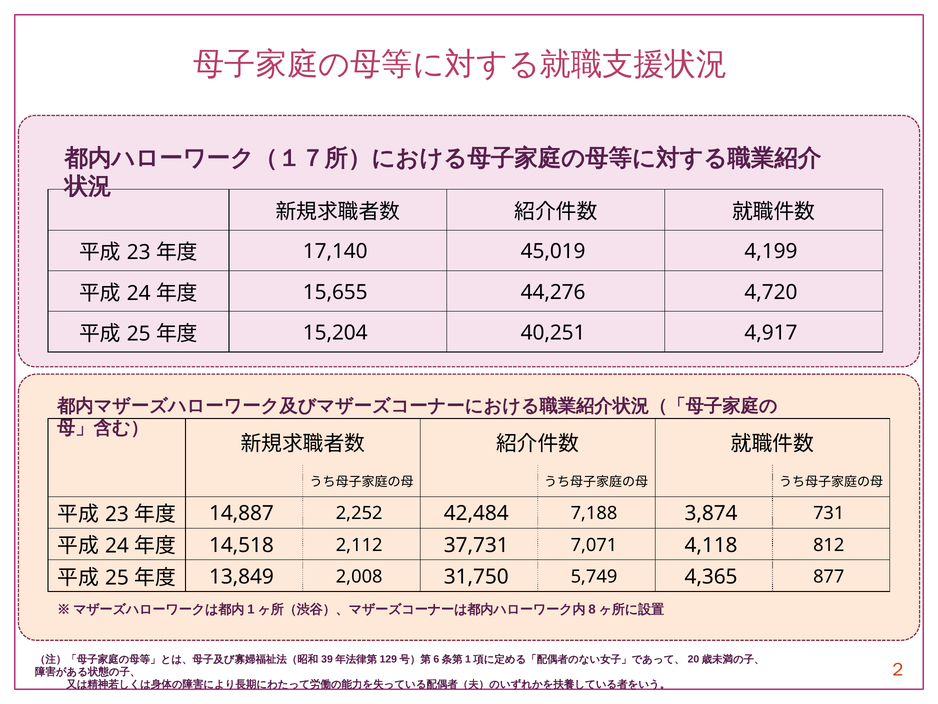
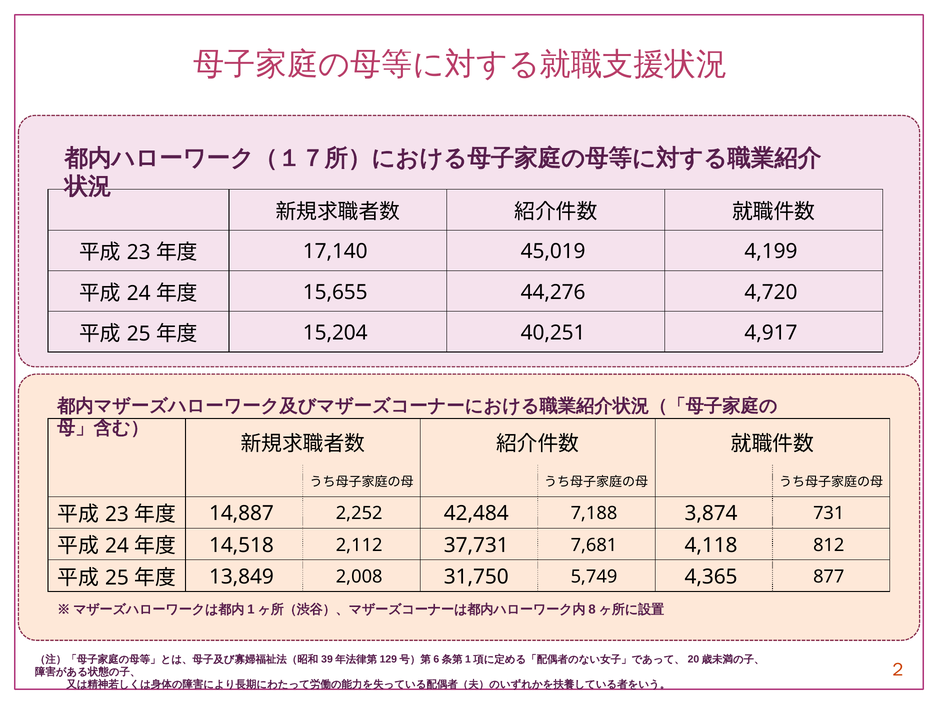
7,071: 7,071 -> 7,681
